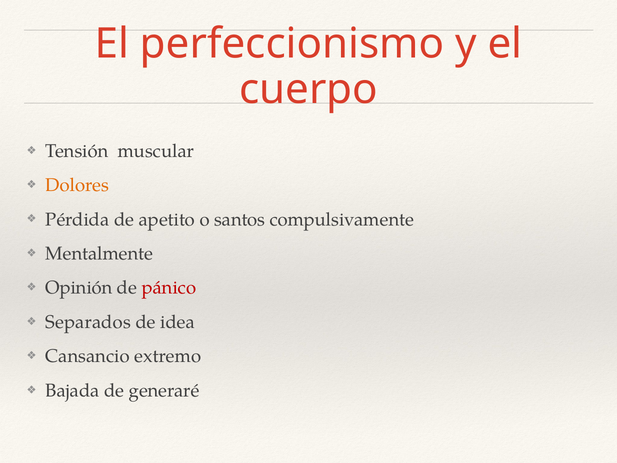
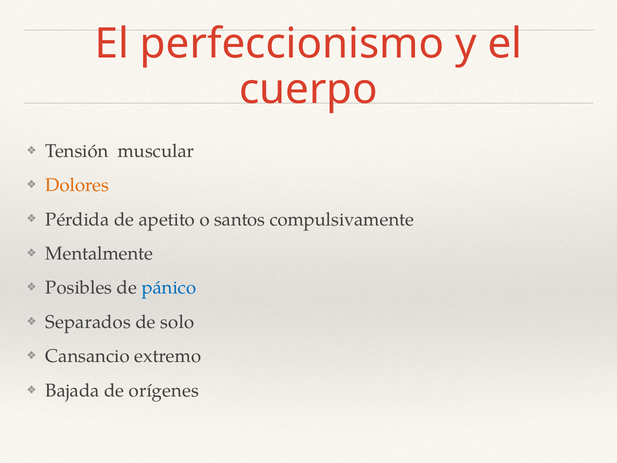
Opinión: Opinión -> Posibles
pánico colour: red -> blue
idea: idea -> solo
generaré: generaré -> orígenes
